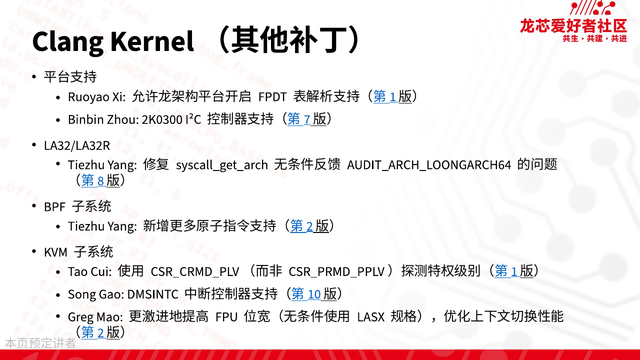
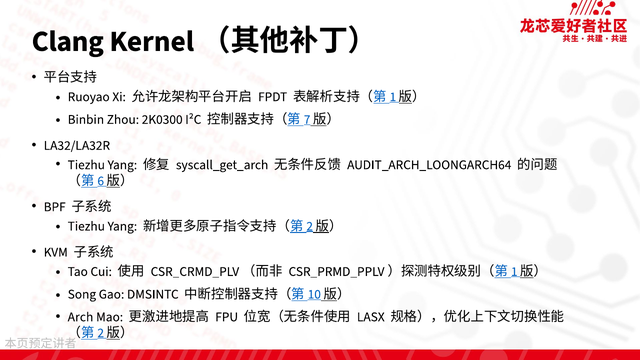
8: 8 -> 6
Greg: Greg -> Arch
